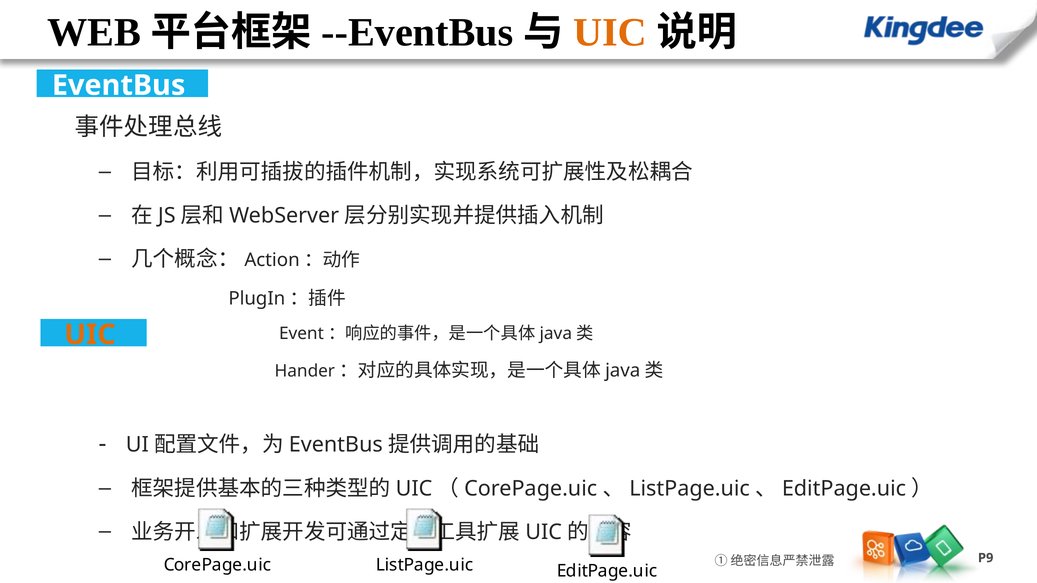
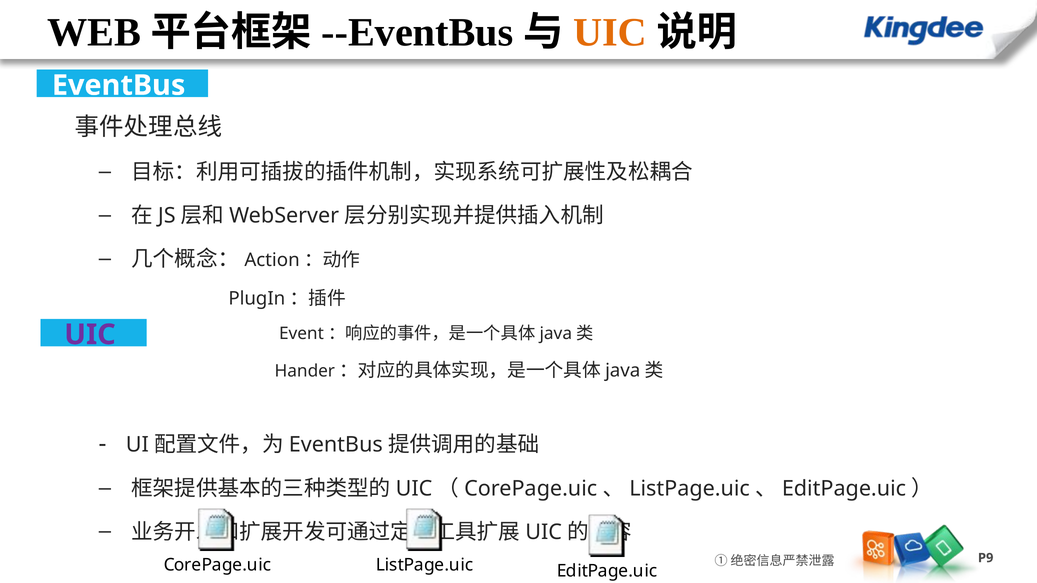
UIC at (90, 335) colour: orange -> purple
